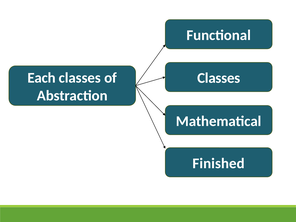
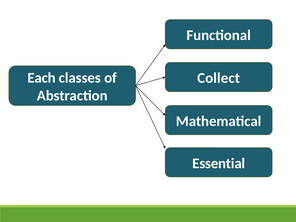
Classes at (219, 78): Classes -> Collect
Finished: Finished -> Essential
